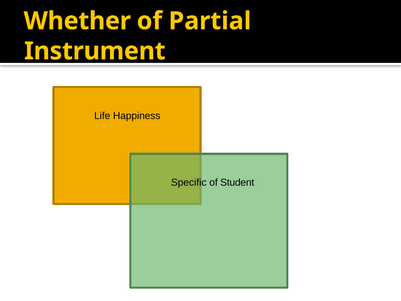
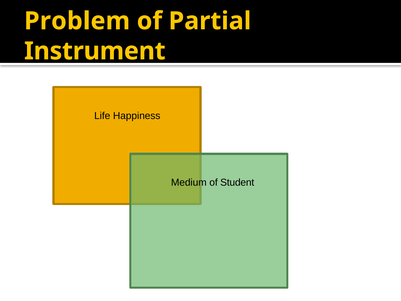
Whether: Whether -> Problem
Specific: Specific -> Medium
